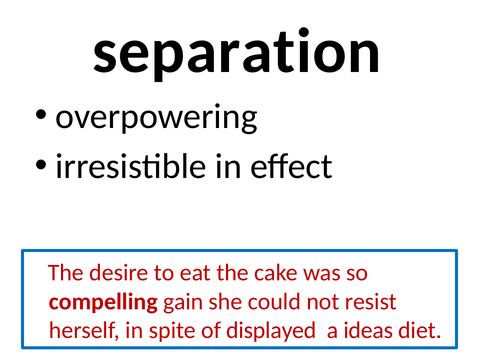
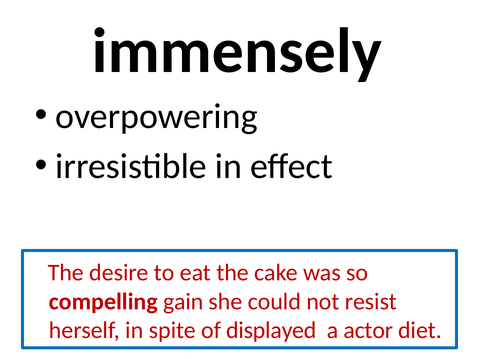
separation: separation -> immensely
ideas: ideas -> actor
